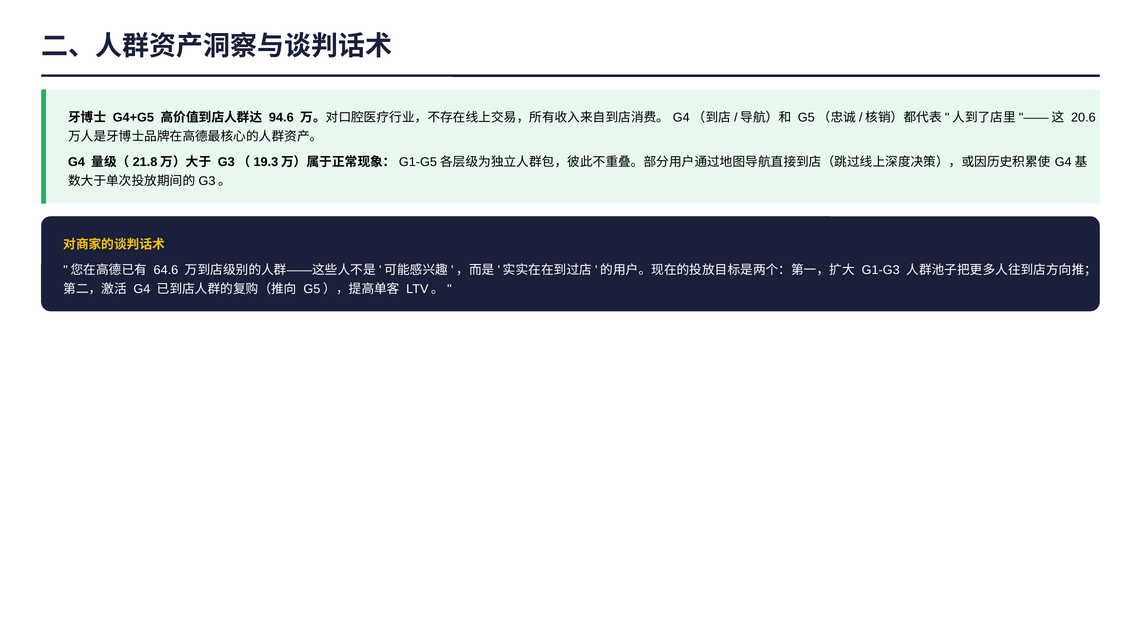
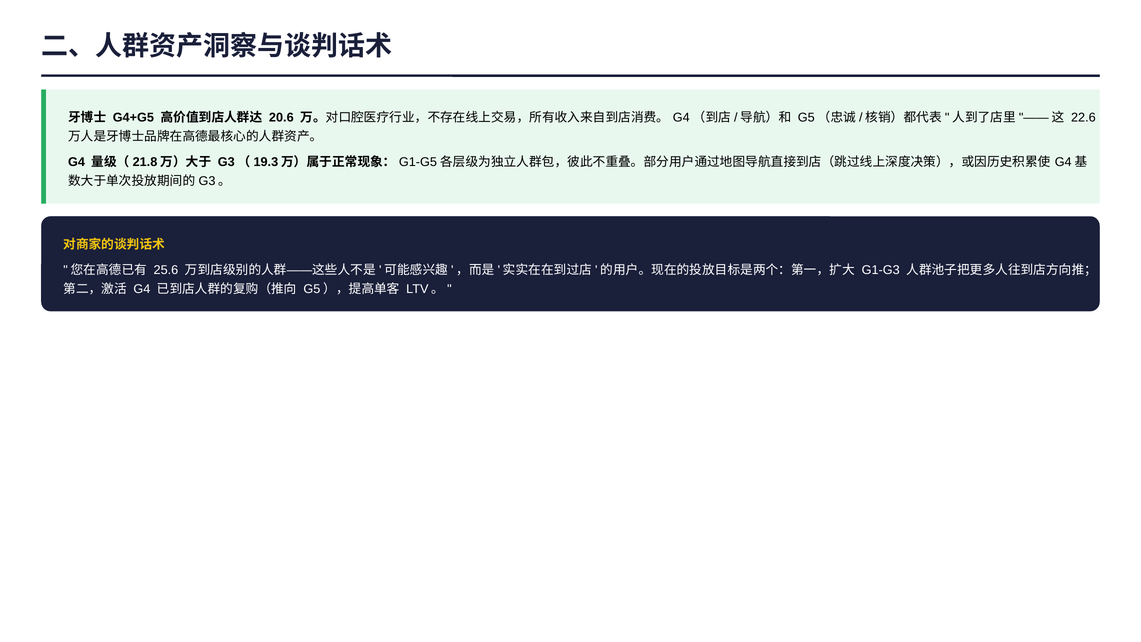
94.6: 94.6 -> 20.6
20.6: 20.6 -> 22.6
64.6: 64.6 -> 25.6
